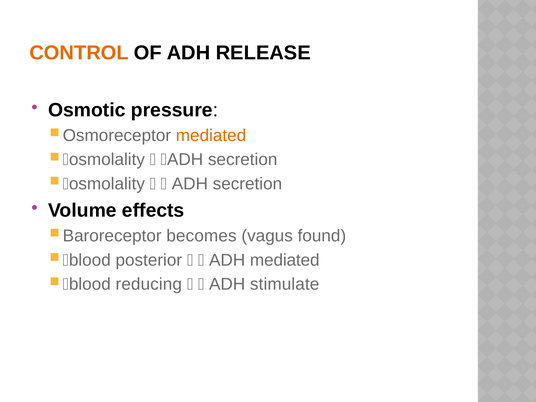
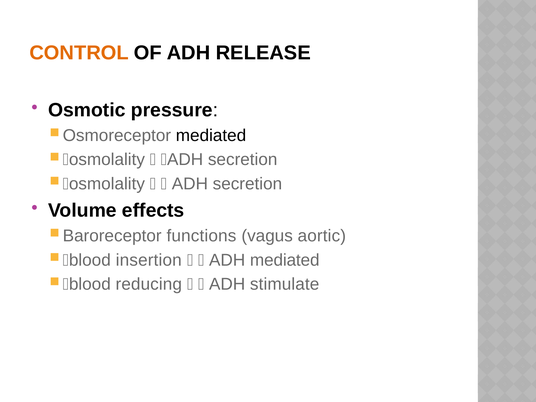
mediated at (211, 135) colour: orange -> black
becomes: becomes -> functions
found: found -> aortic
posterior: posterior -> insertion
